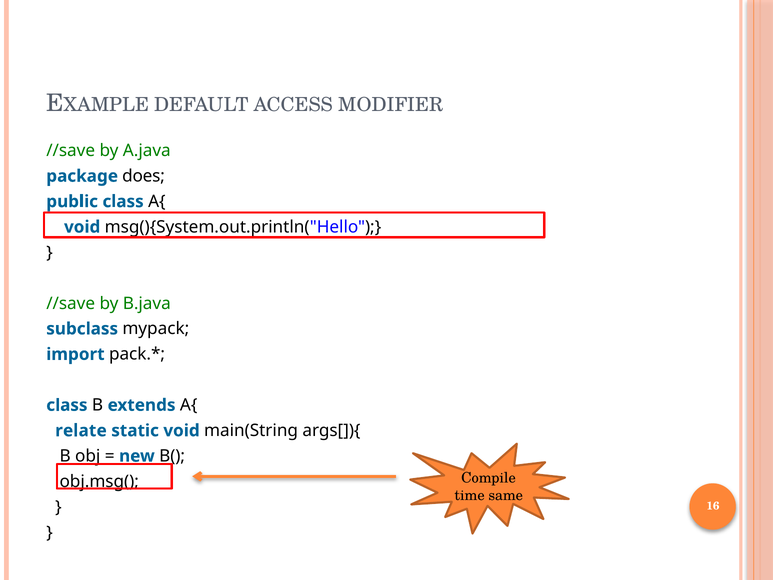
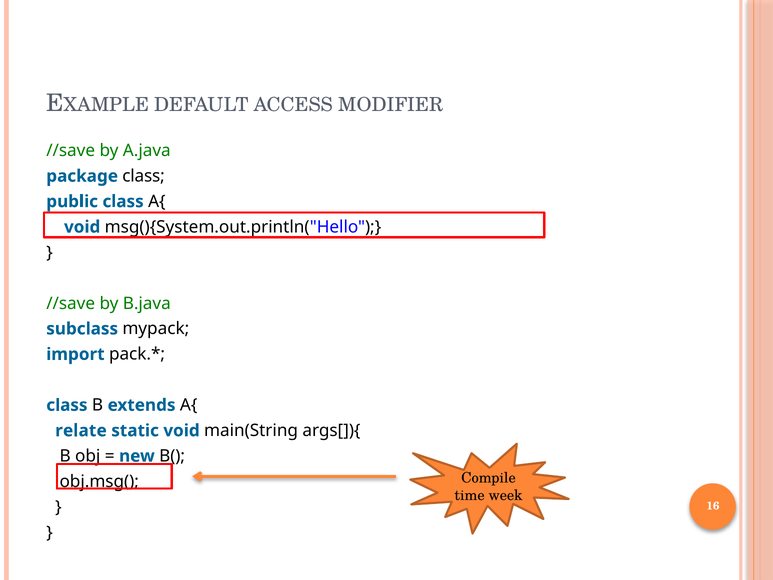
package does: does -> class
same: same -> week
